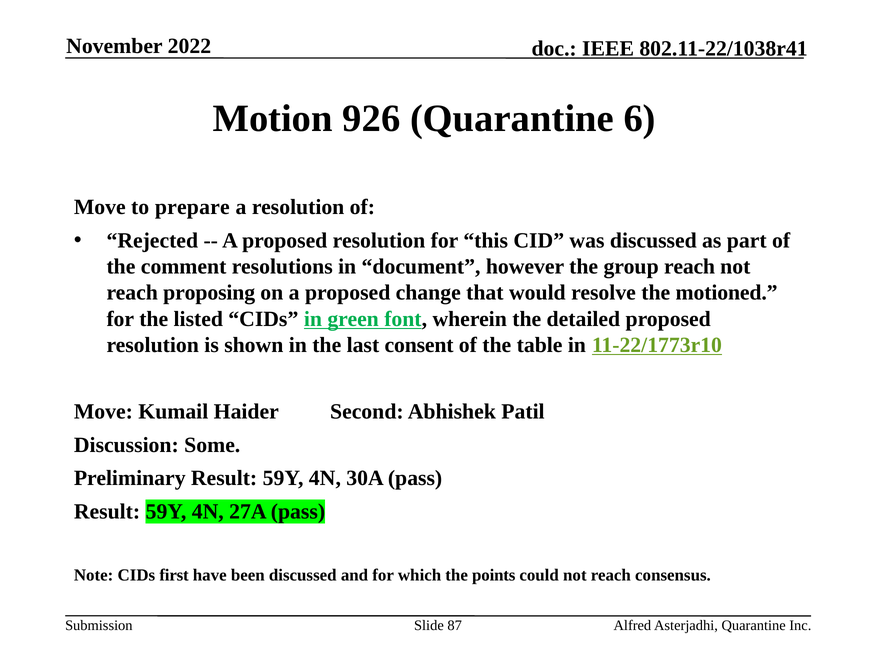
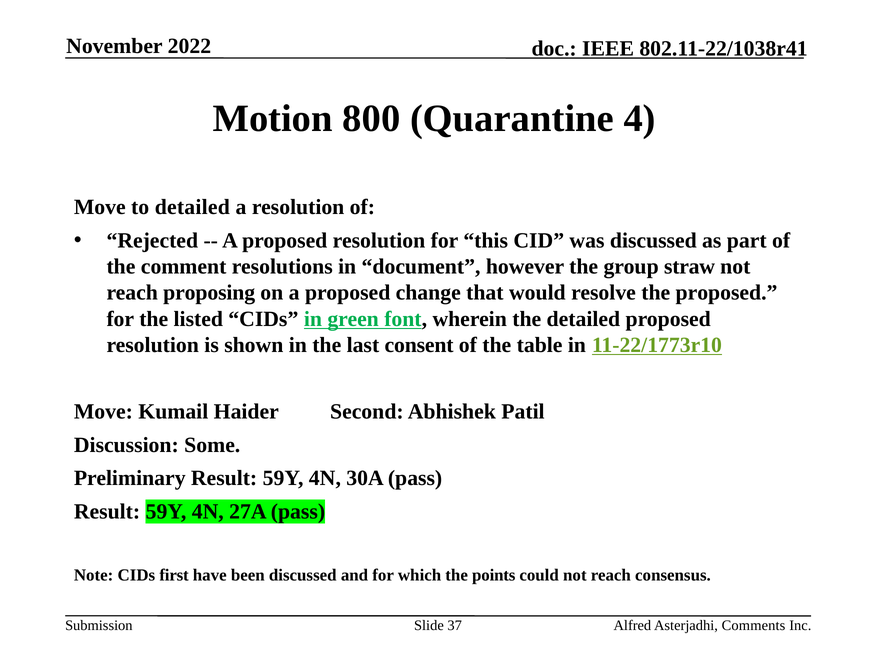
926: 926 -> 800
6: 6 -> 4
to prepare: prepare -> detailed
group reach: reach -> straw
the motioned: motioned -> proposed
87: 87 -> 37
Asterjadhi Quarantine: Quarantine -> Comments
